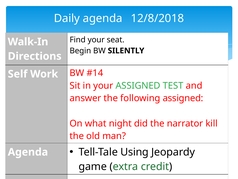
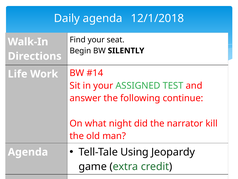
12/8/2018: 12/8/2018 -> 12/1/2018
Self: Self -> Life
following assigned: assigned -> continue
